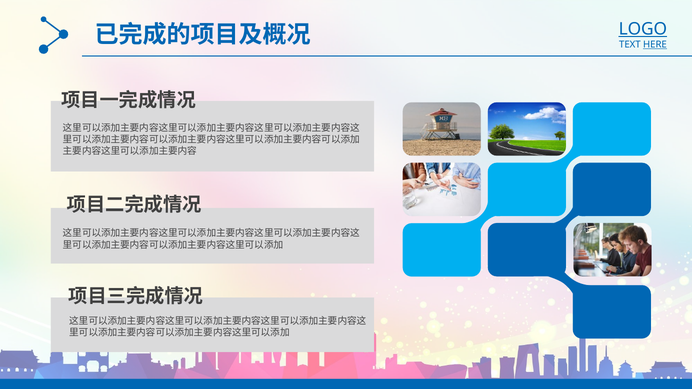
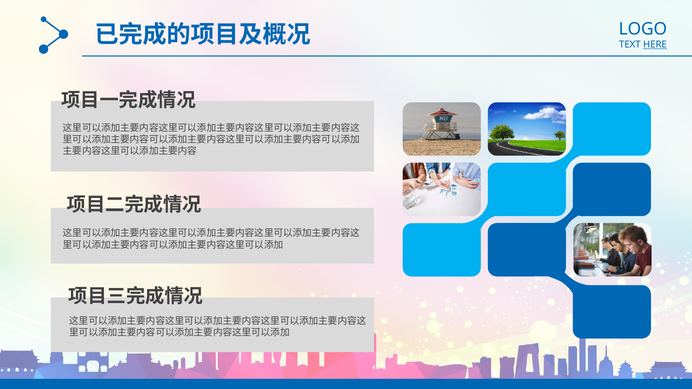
LOGO underline: present -> none
